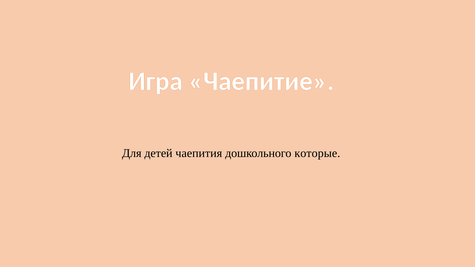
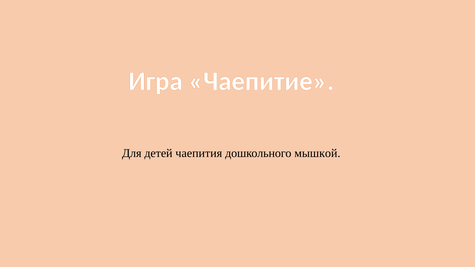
которые: которые -> мышкой
